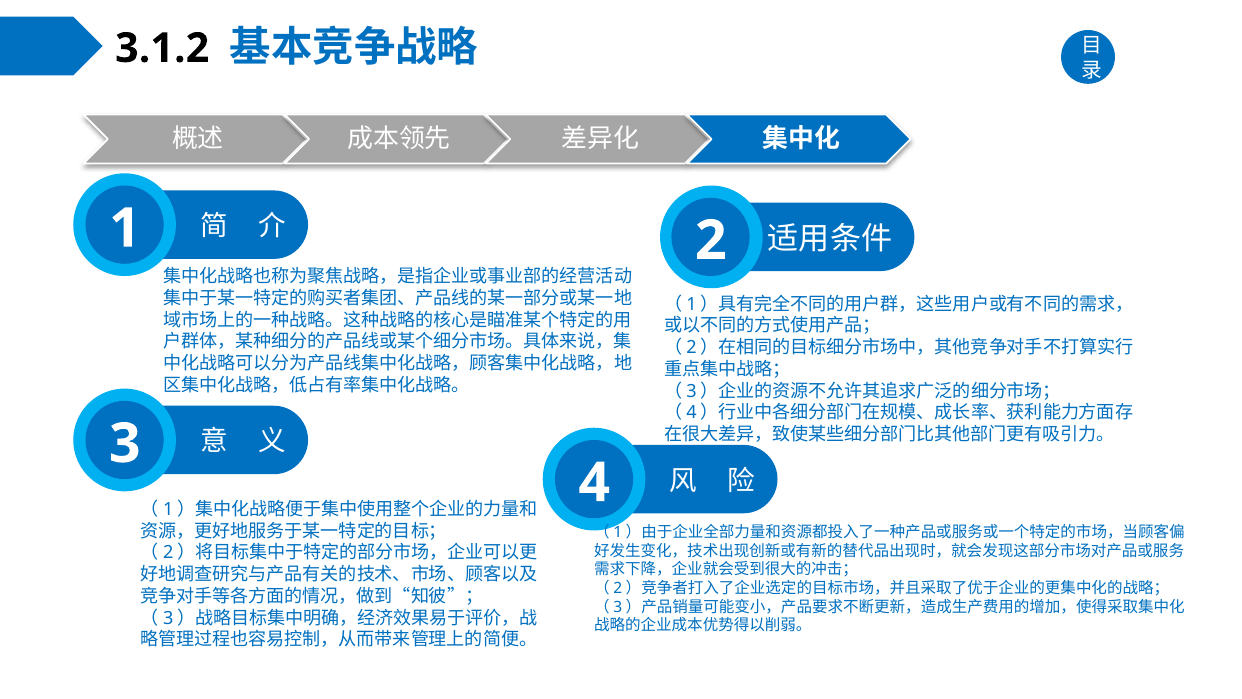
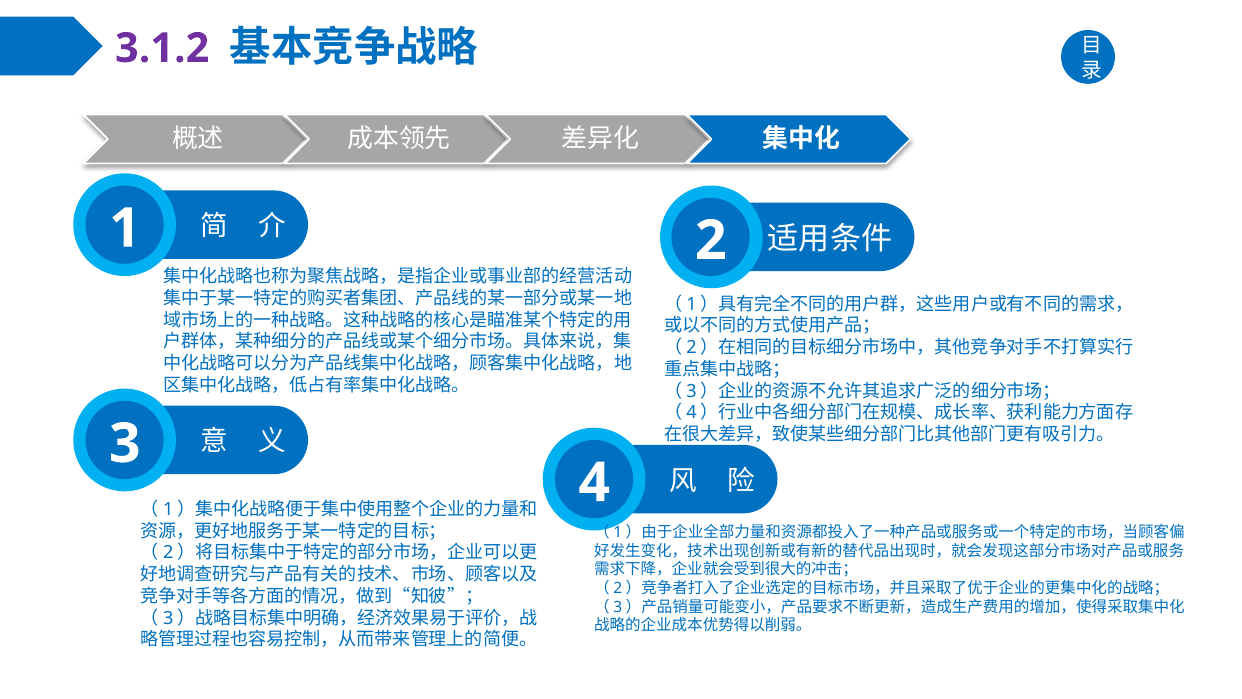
3.1.2 colour: black -> purple
